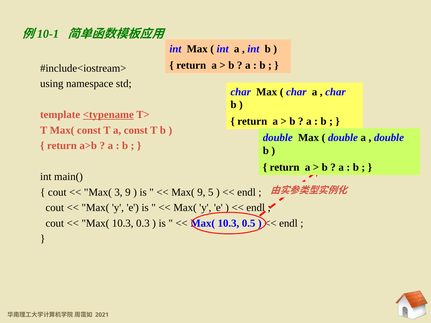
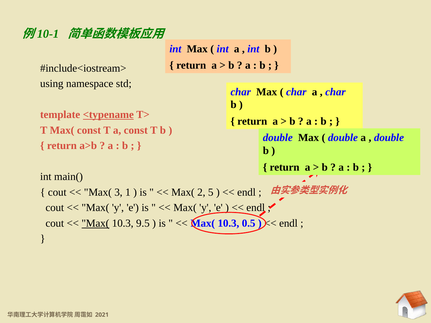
3 9: 9 -> 1
Max( 9: 9 -> 2
Max( at (95, 223) underline: none -> present
0.3: 0.3 -> 9.5
